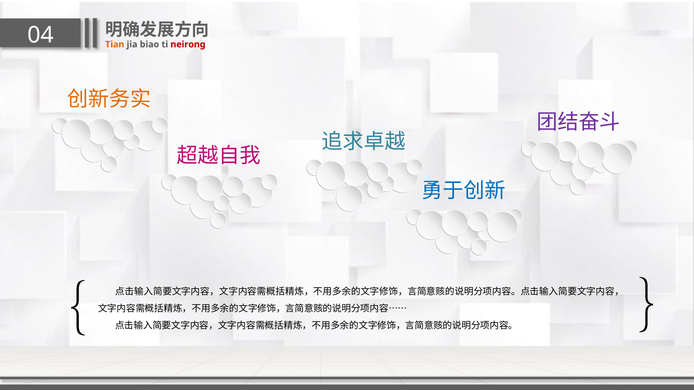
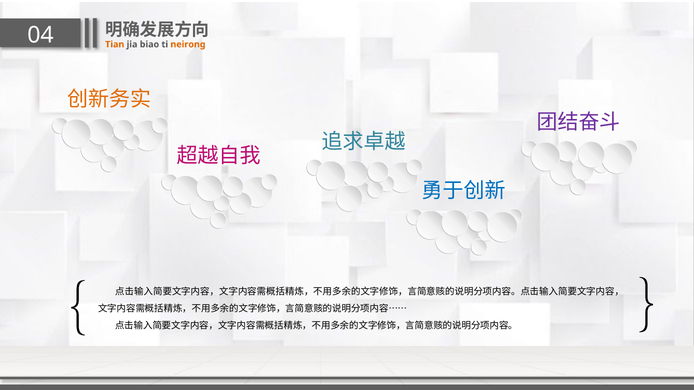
neirong colour: red -> orange
